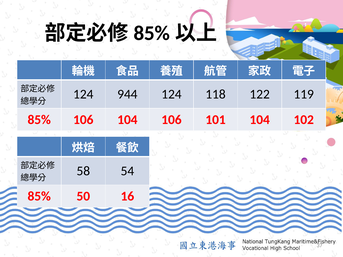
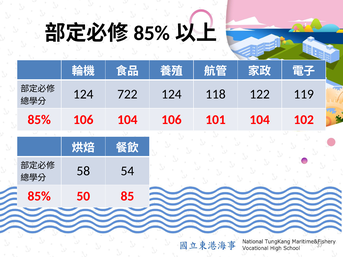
944: 944 -> 722
16: 16 -> 85
